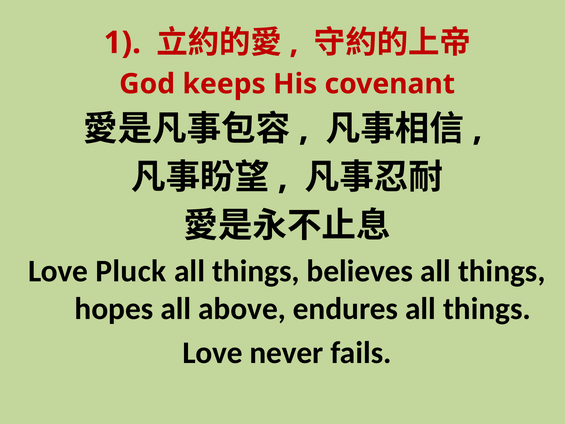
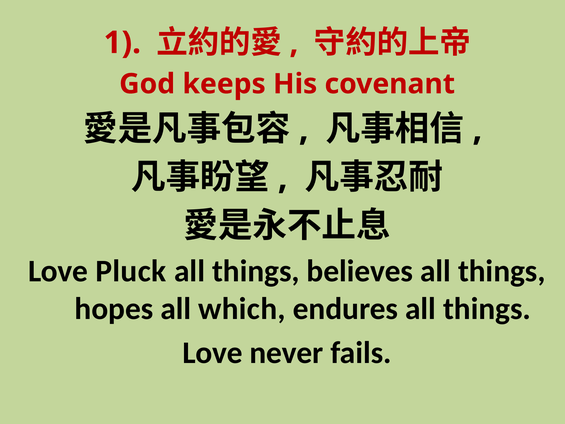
above: above -> which
